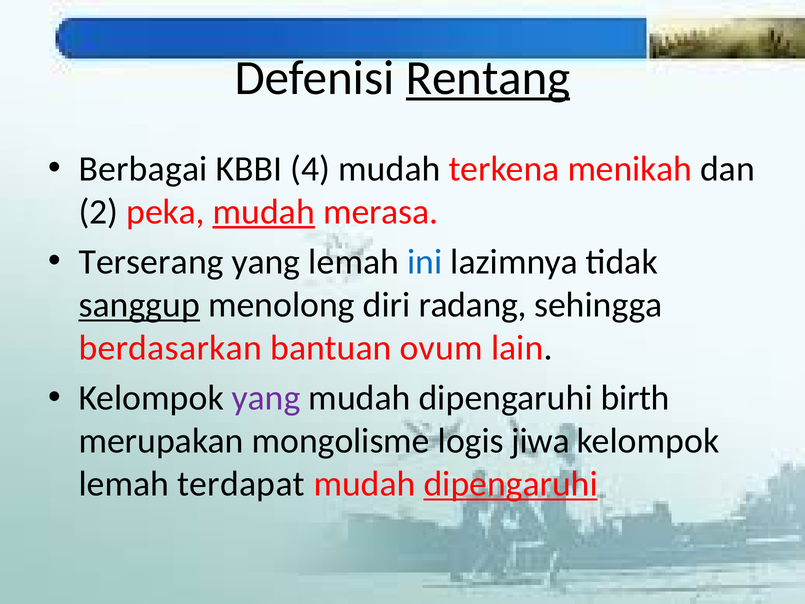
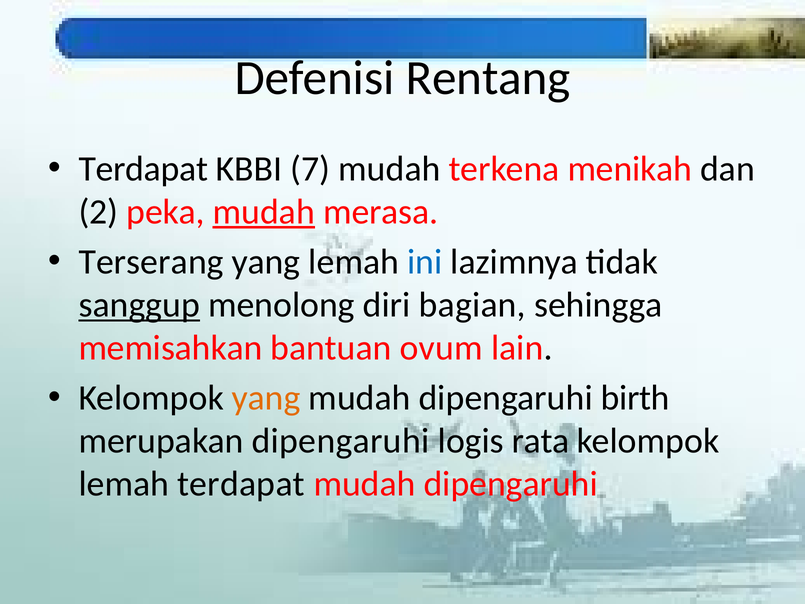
Rentang underline: present -> none
Berbagai at (143, 169): Berbagai -> Terdapat
4: 4 -> 7
radang: radang -> bagian
berdasarkan: berdasarkan -> memisahkan
yang at (266, 398) colour: purple -> orange
merupakan mongolisme: mongolisme -> dipengaruhi
jiwa: jiwa -> rata
dipengaruhi at (511, 484) underline: present -> none
